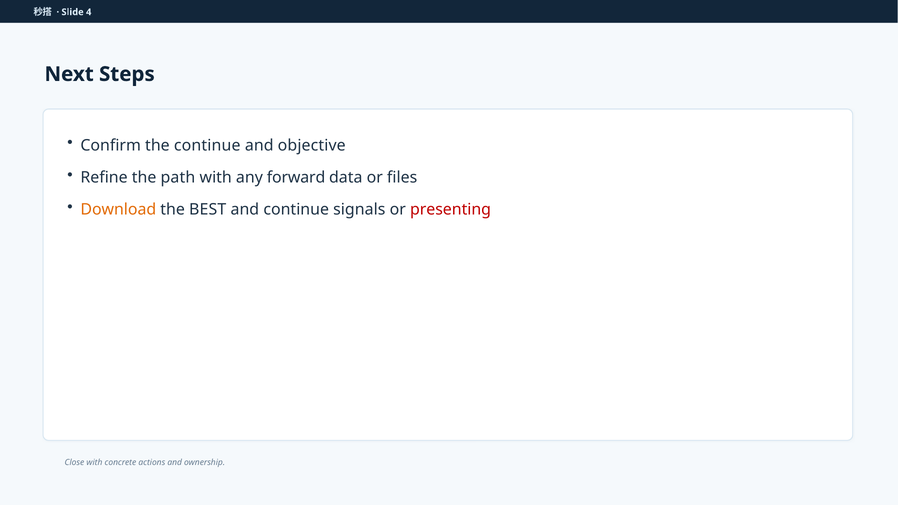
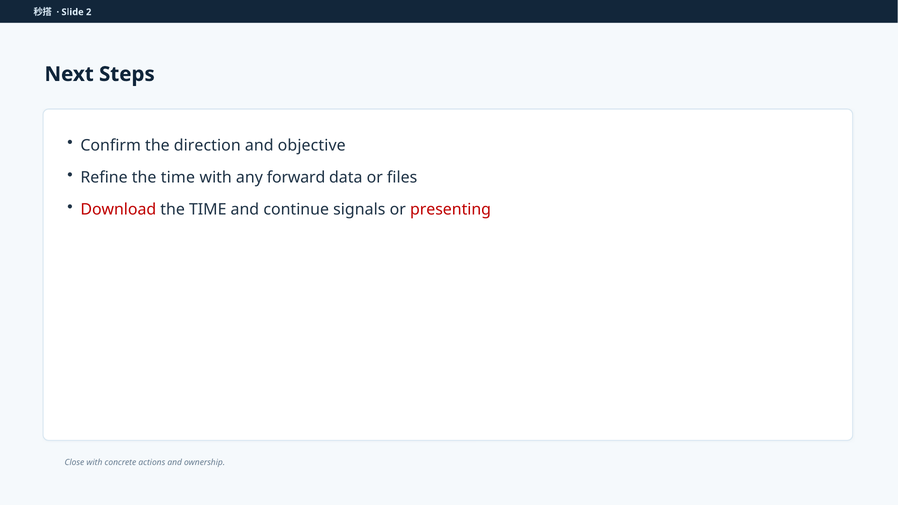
4: 4 -> 2
the continue: continue -> direction
Refine the path: path -> time
Download colour: orange -> red
BEST at (208, 210): BEST -> TIME
